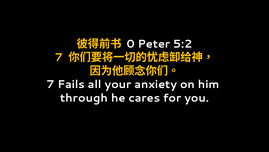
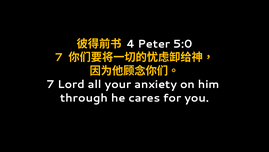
0: 0 -> 4
5:2: 5:2 -> 5:0
Fails: Fails -> Lord
